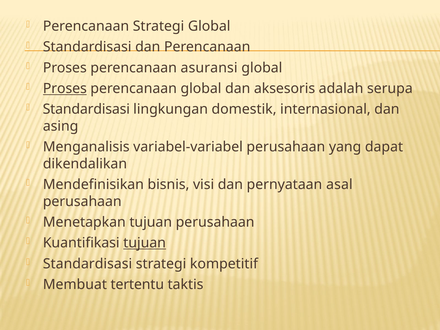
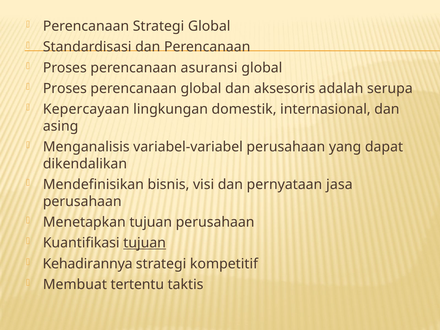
Proses at (65, 89) underline: present -> none
Standardisasi at (86, 109): Standardisasi -> Kepercayaan
asal: asal -> jasa
Standardisasi at (87, 264): Standardisasi -> Kehadirannya
